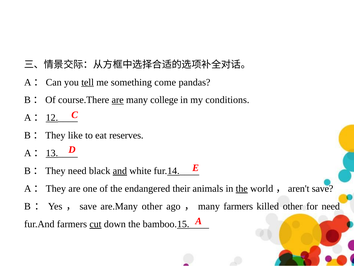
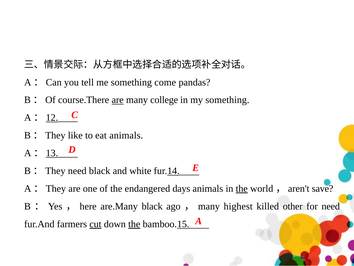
tell underline: present -> none
my conditions: conditions -> something
eat reserves: reserves -> animals
and underline: present -> none
their: their -> days
save at (88, 206): save -> here
are.Many other: other -> black
many farmers: farmers -> highest
the at (134, 224) underline: none -> present
